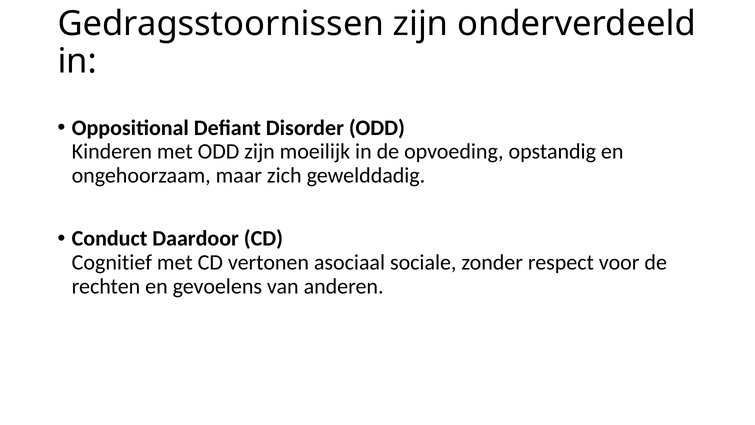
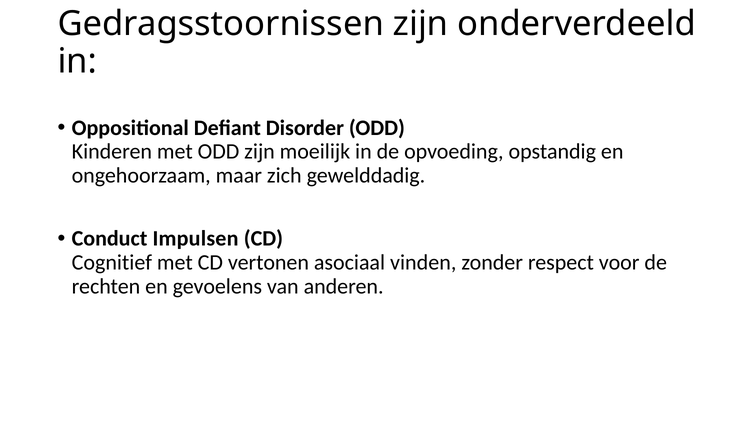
Daardoor: Daardoor -> Impulsen
sociale: sociale -> vinden
